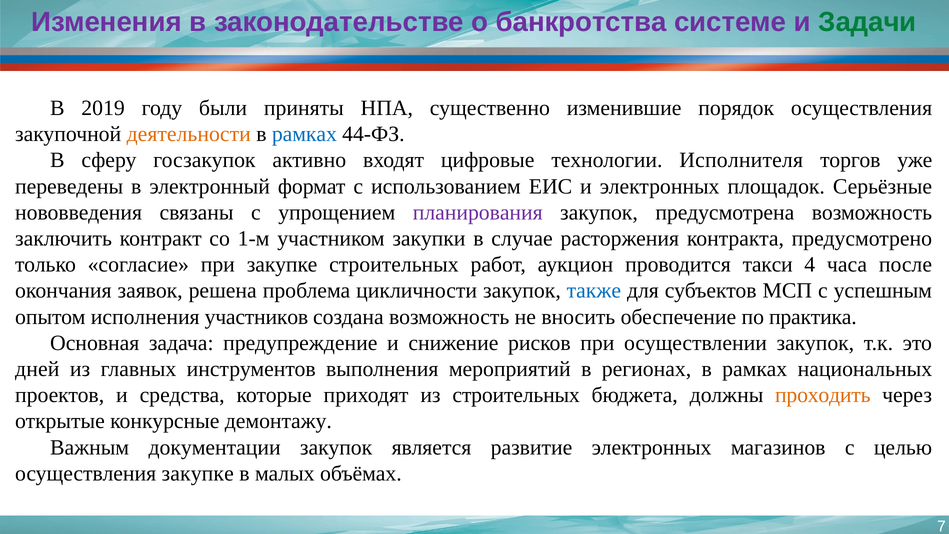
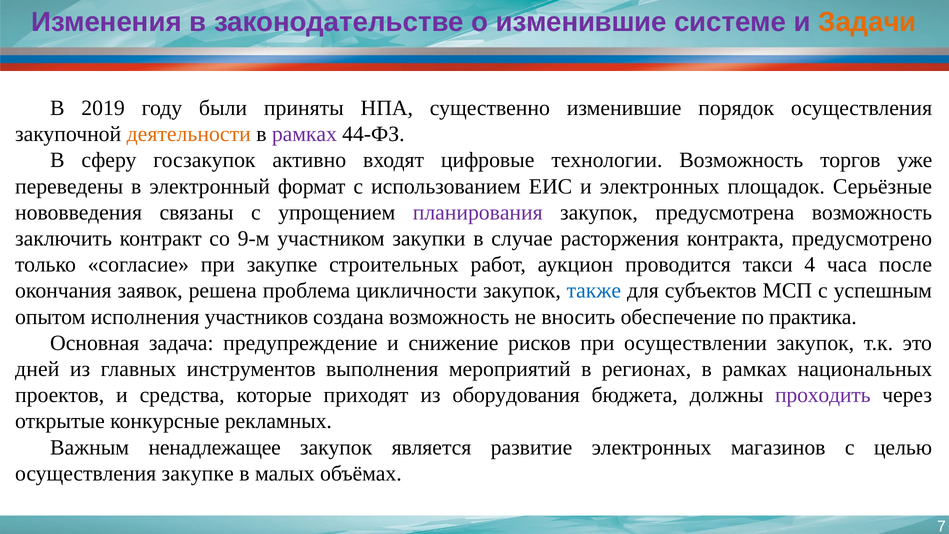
о банкротства: банкротства -> изменившие
Задачи colour: green -> orange
рамках at (304, 134) colour: blue -> purple
технологии Исполнителя: Исполнителя -> Возможность
1-м: 1-м -> 9-м
из строительных: строительных -> оборудования
проходить colour: orange -> purple
демонтажу: демонтажу -> рекламных
документации: документации -> ненадлежащее
